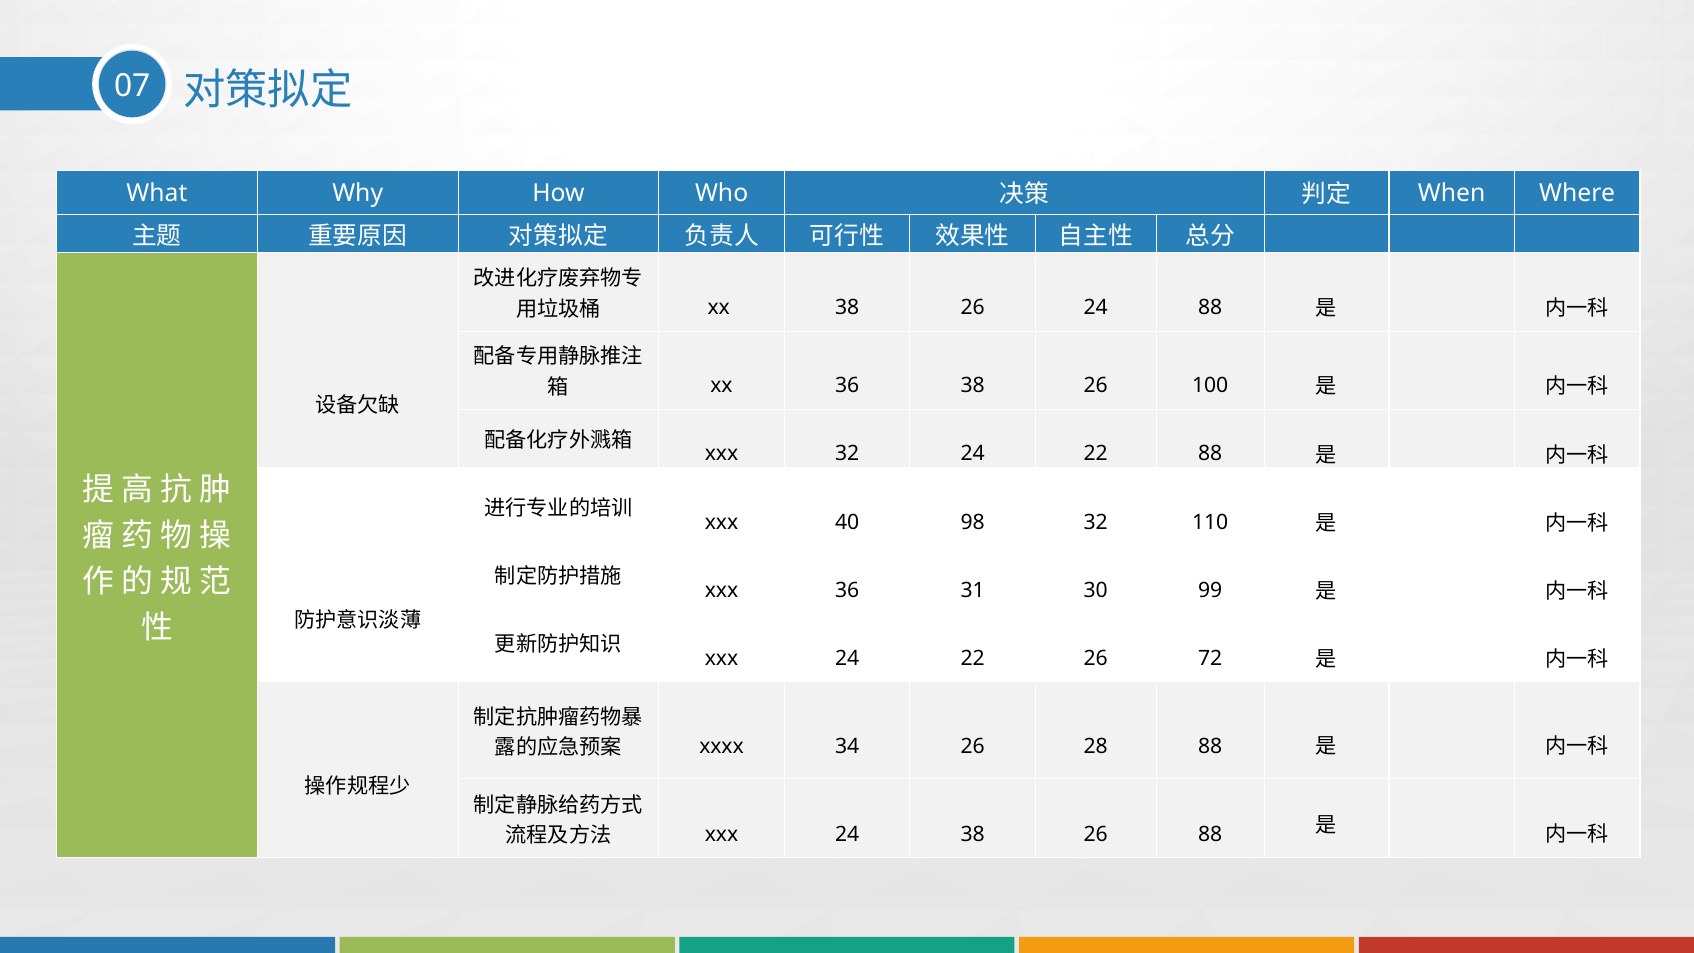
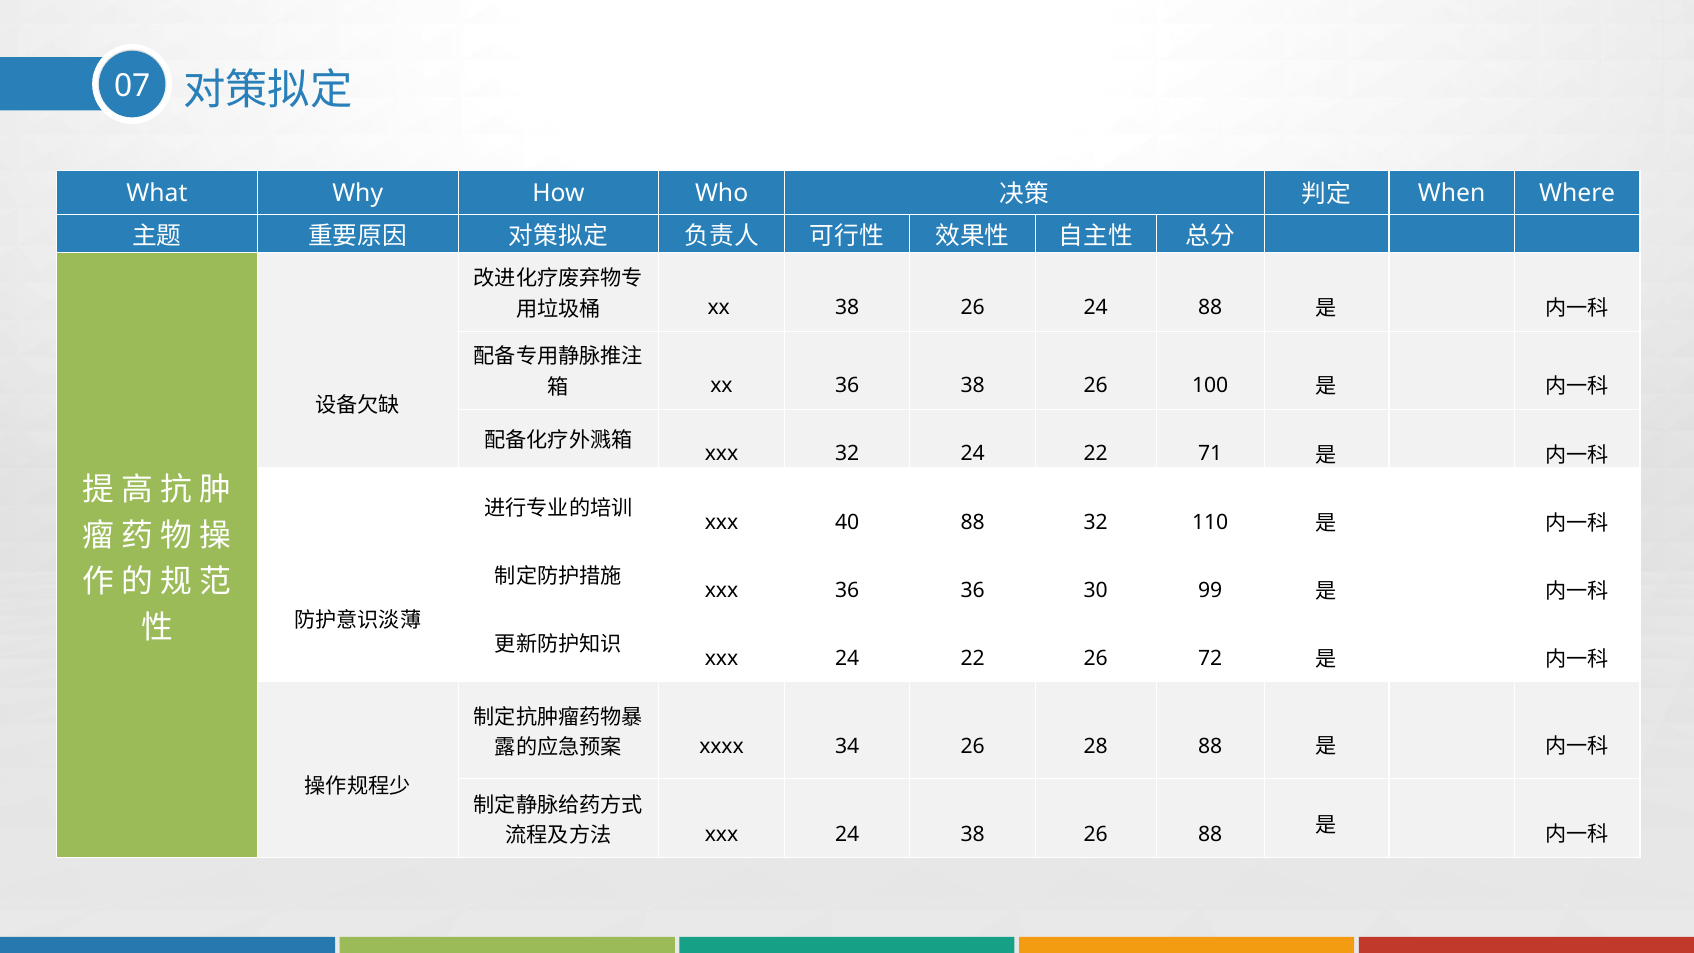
22 88: 88 -> 71
40 98: 98 -> 88
36 31: 31 -> 36
